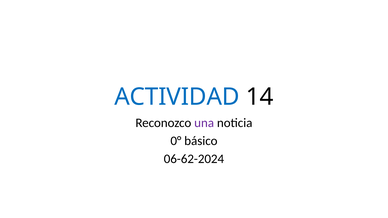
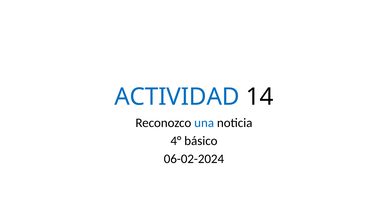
una colour: purple -> blue
0°: 0° -> 4°
06-62-2024: 06-62-2024 -> 06-02-2024
